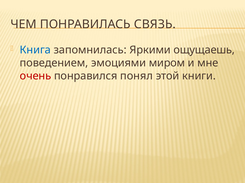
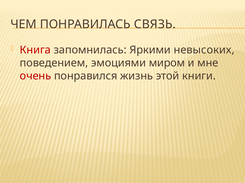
Книга colour: blue -> red
ощущаешь: ощущаешь -> невысоких
понял: понял -> жизнь
